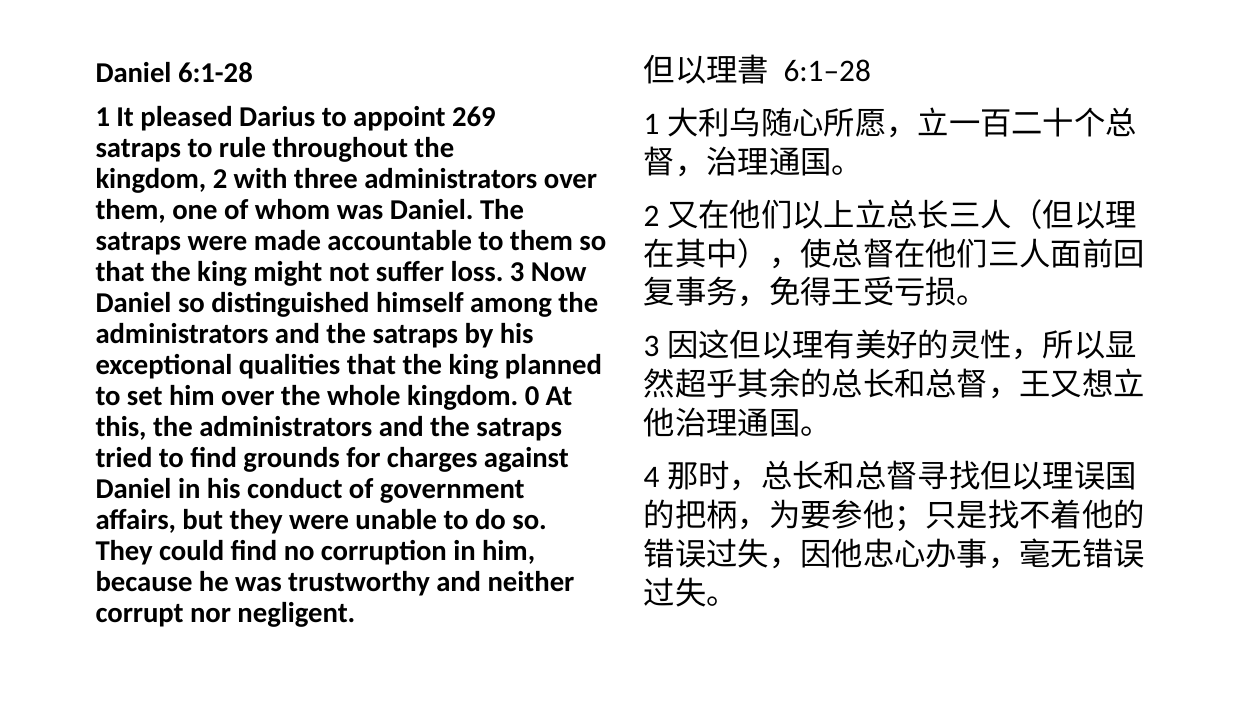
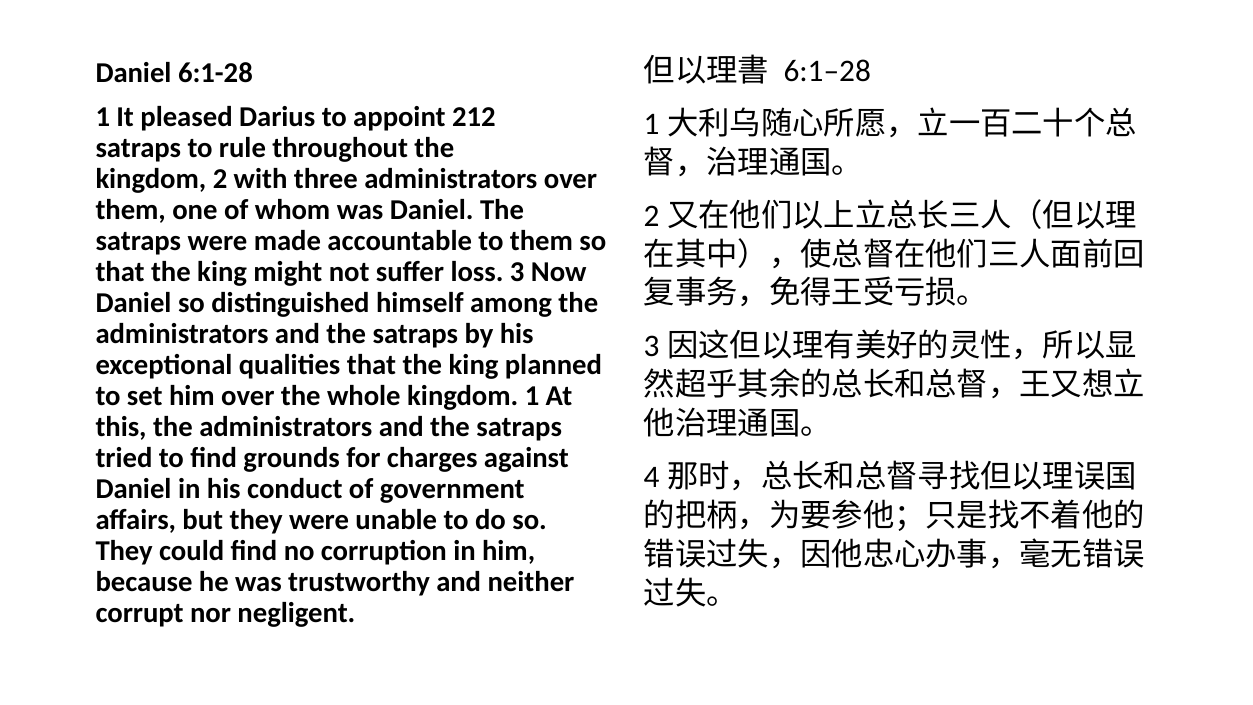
269: 269 -> 212
kingdom 0: 0 -> 1
